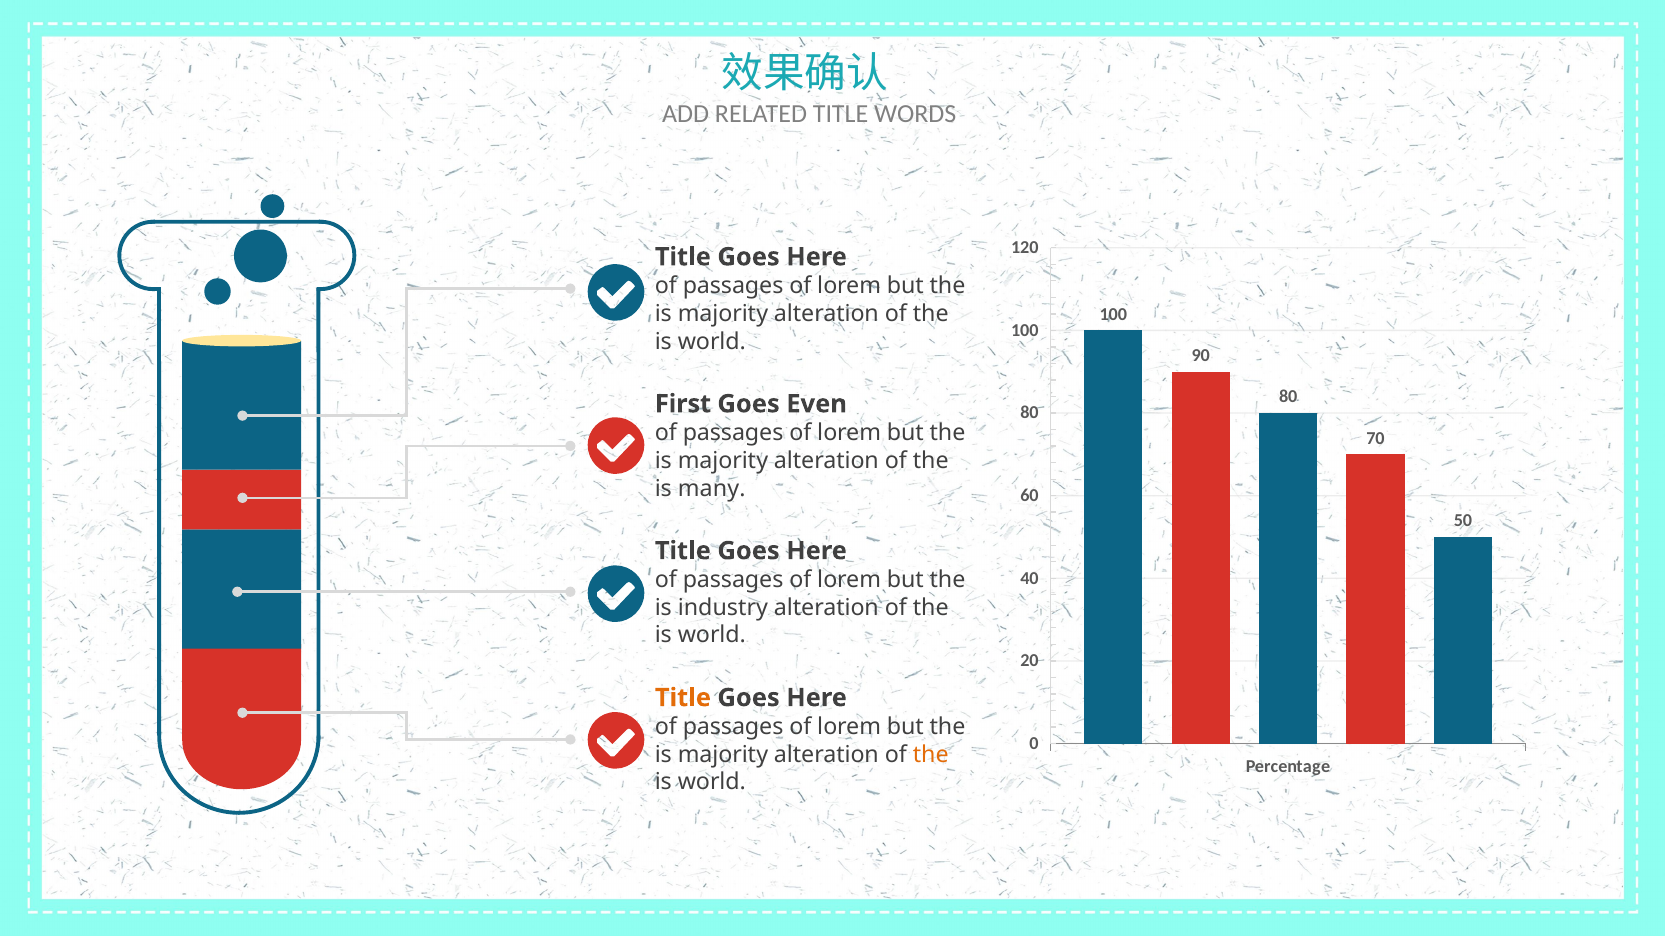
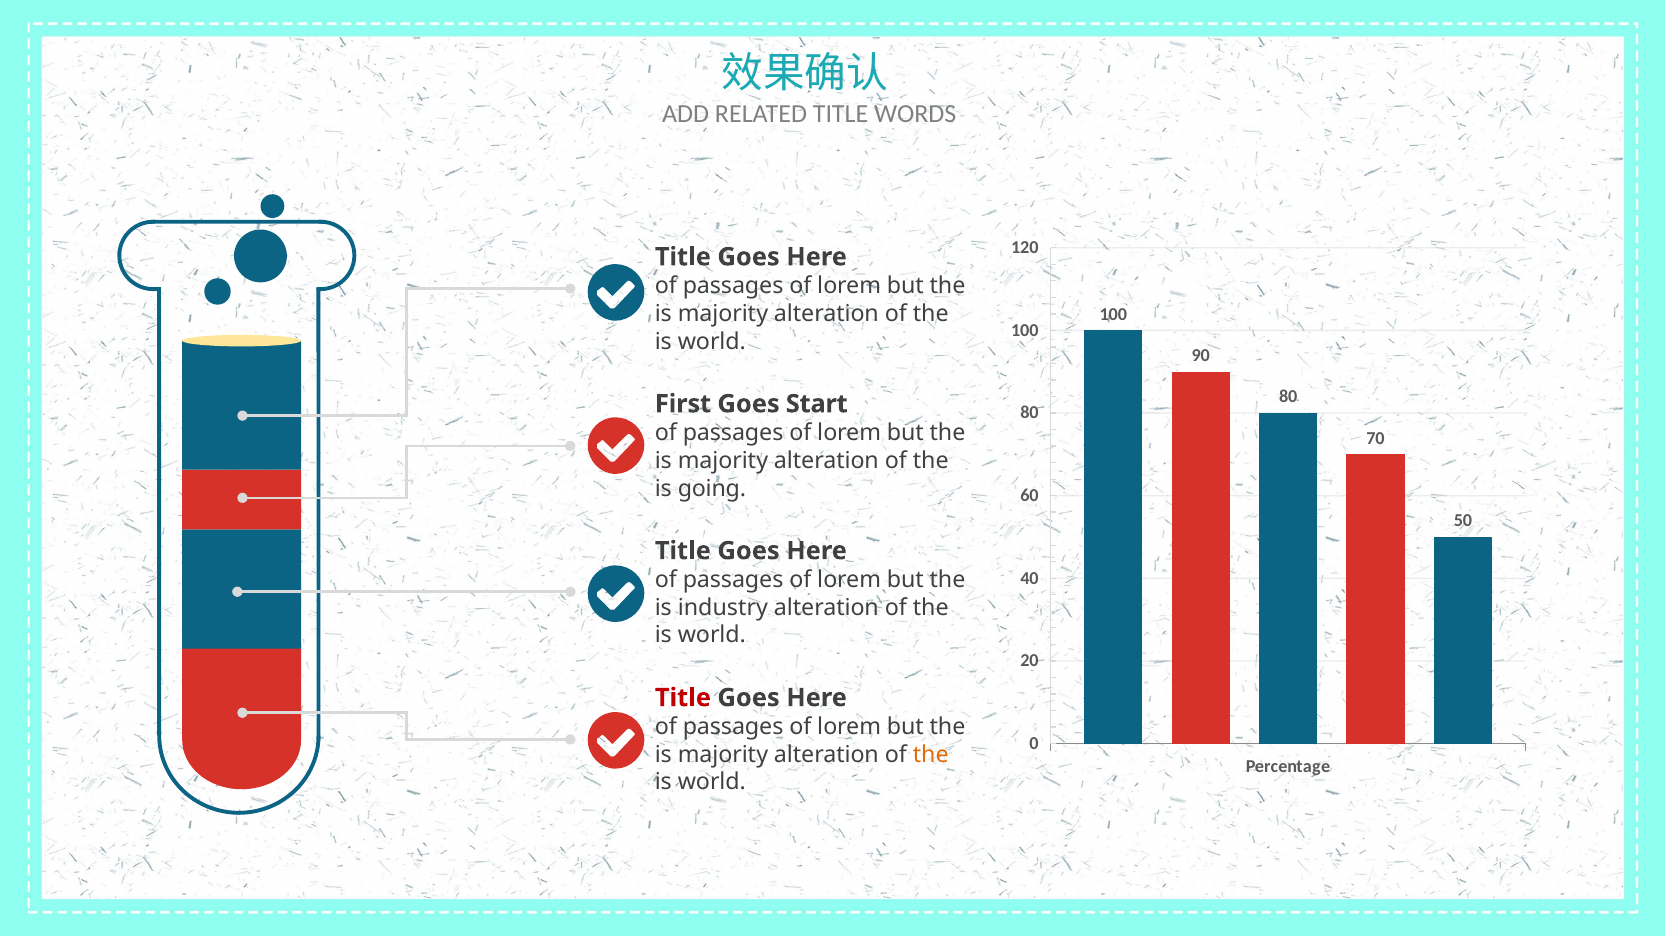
Even: Even -> Start
many: many -> going
Title at (683, 698) colour: orange -> red
